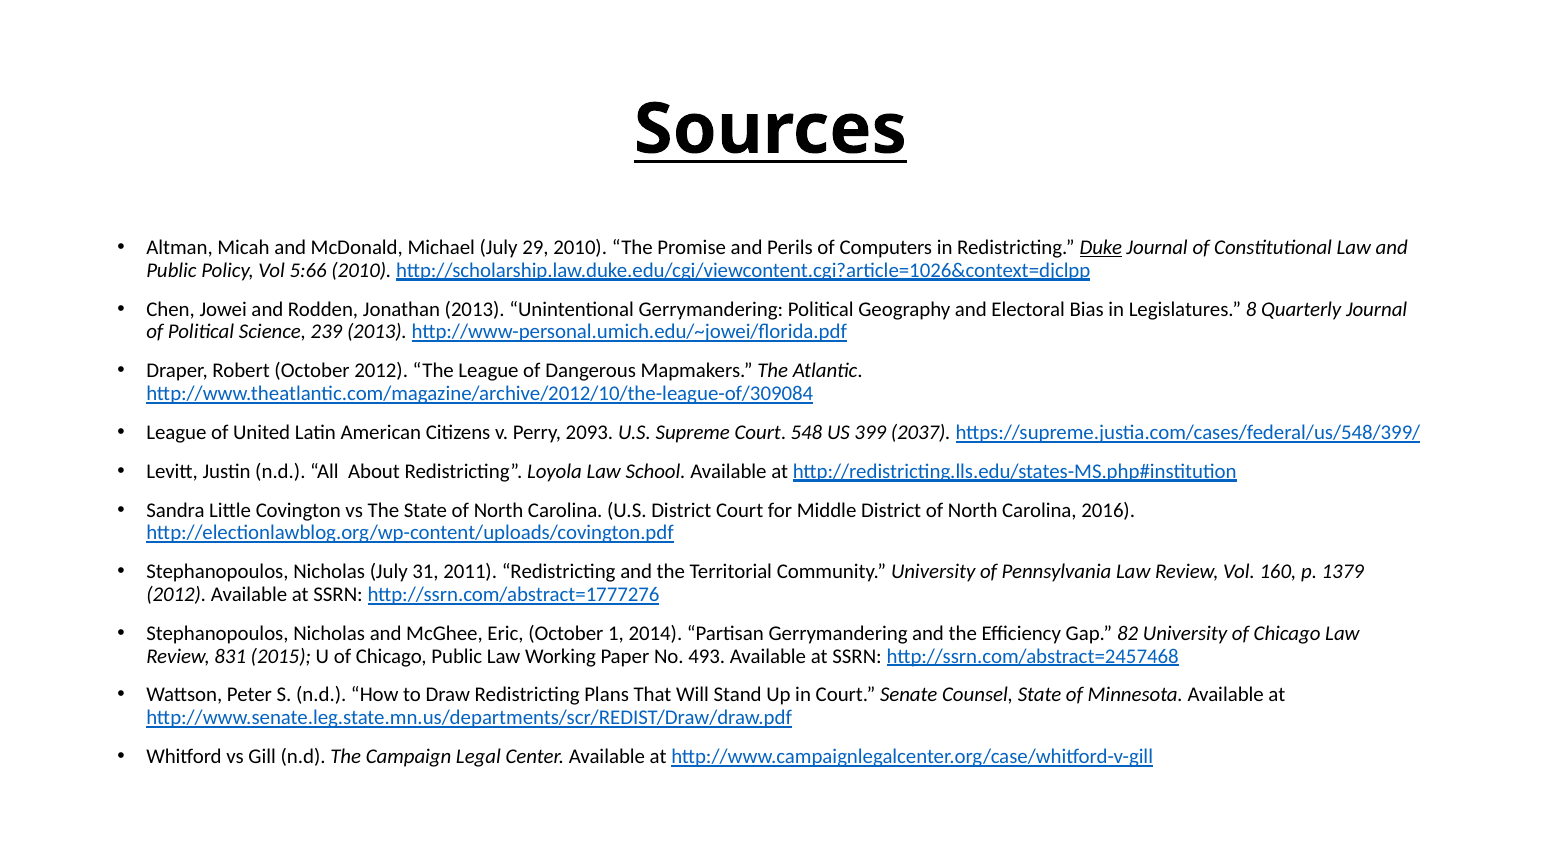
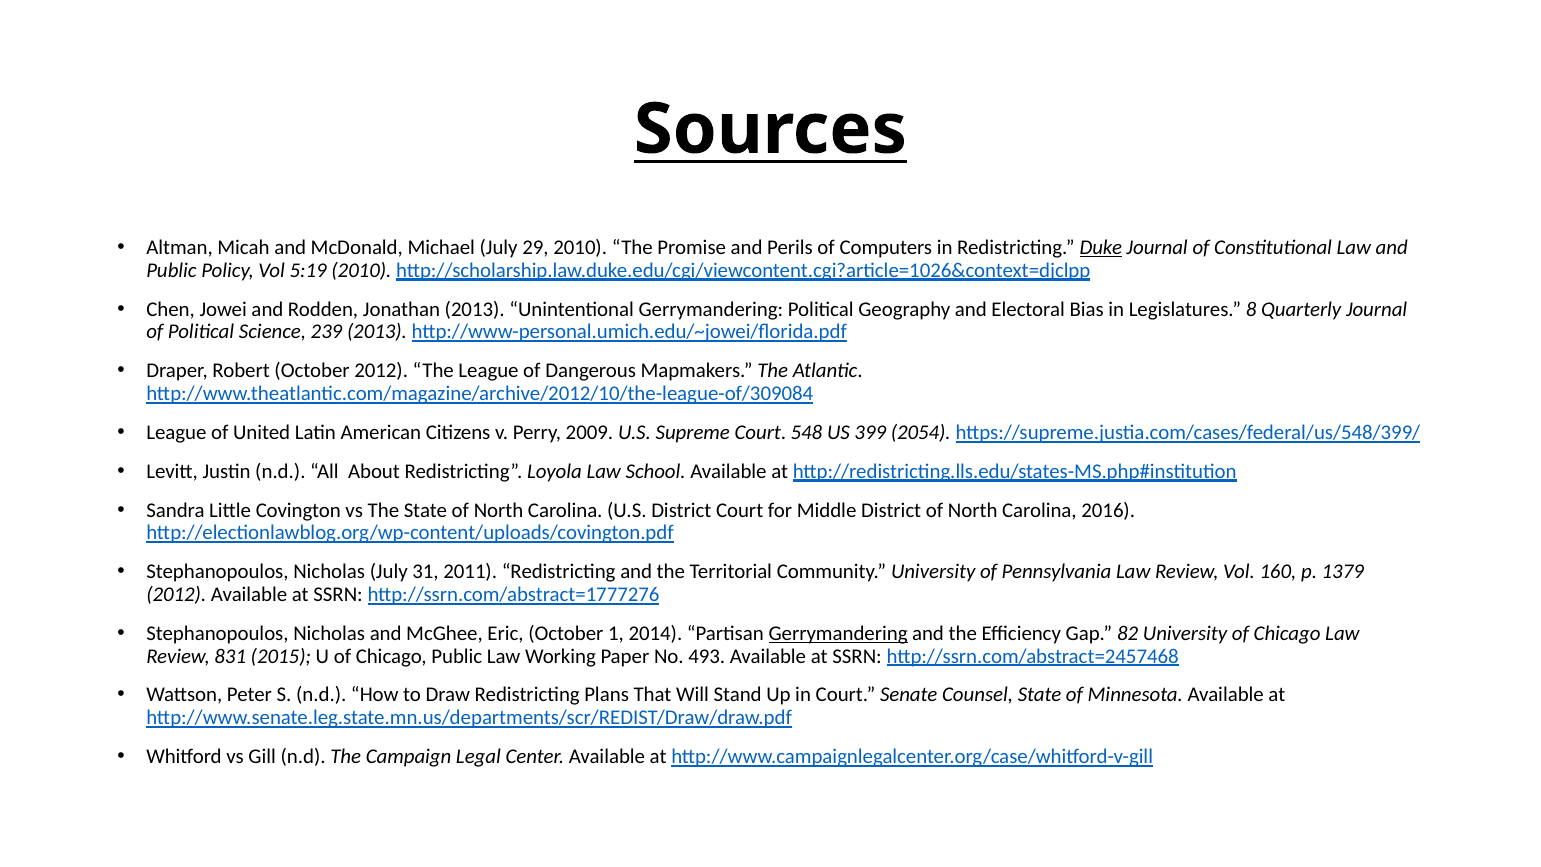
5:66: 5:66 -> 5:19
2093: 2093 -> 2009
2037: 2037 -> 2054
Gerrymandering at (838, 633) underline: none -> present
